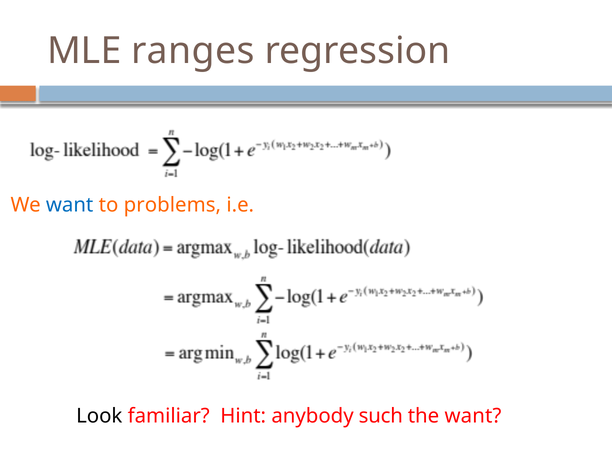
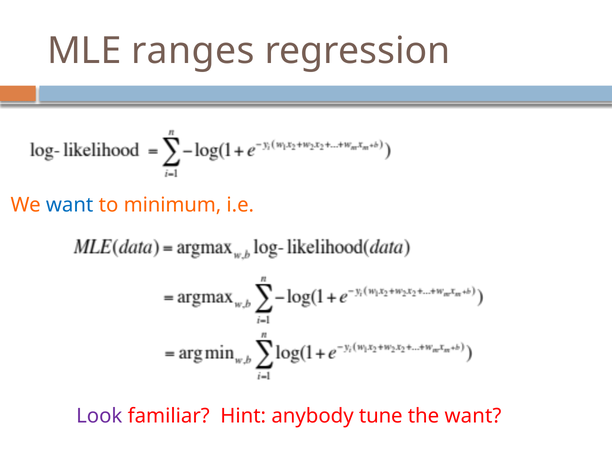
problems: problems -> minimum
Look colour: black -> purple
such: such -> tune
